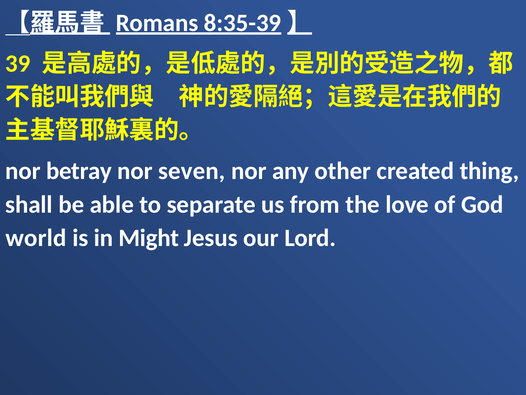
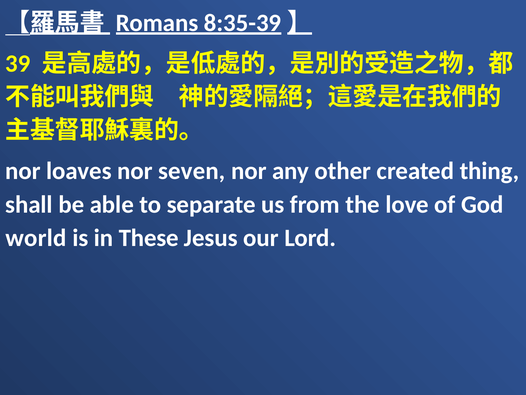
betray: betray -> loaves
Might: Might -> These
